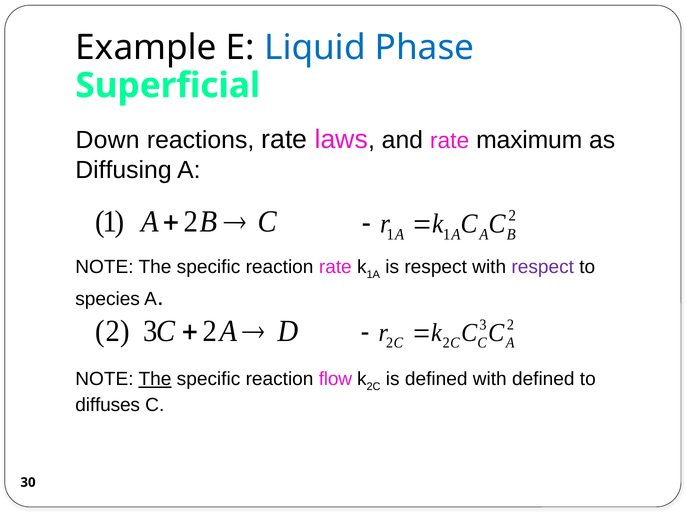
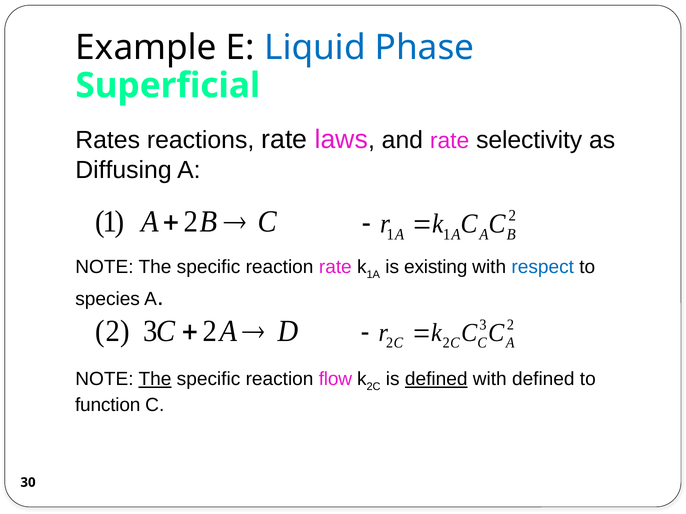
Down: Down -> Rates
maximum: maximum -> selectivity
is respect: respect -> existing
respect at (543, 267) colour: purple -> blue
defined at (436, 379) underline: none -> present
diffuses: diffuses -> function
